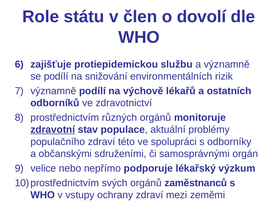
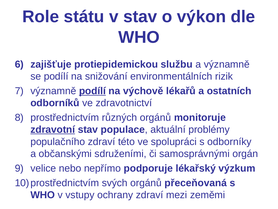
v člen: člen -> stav
dovolí: dovolí -> výkon
podílí at (92, 91) underline: none -> present
zaměstnanců: zaměstnanců -> přeceňovaná
